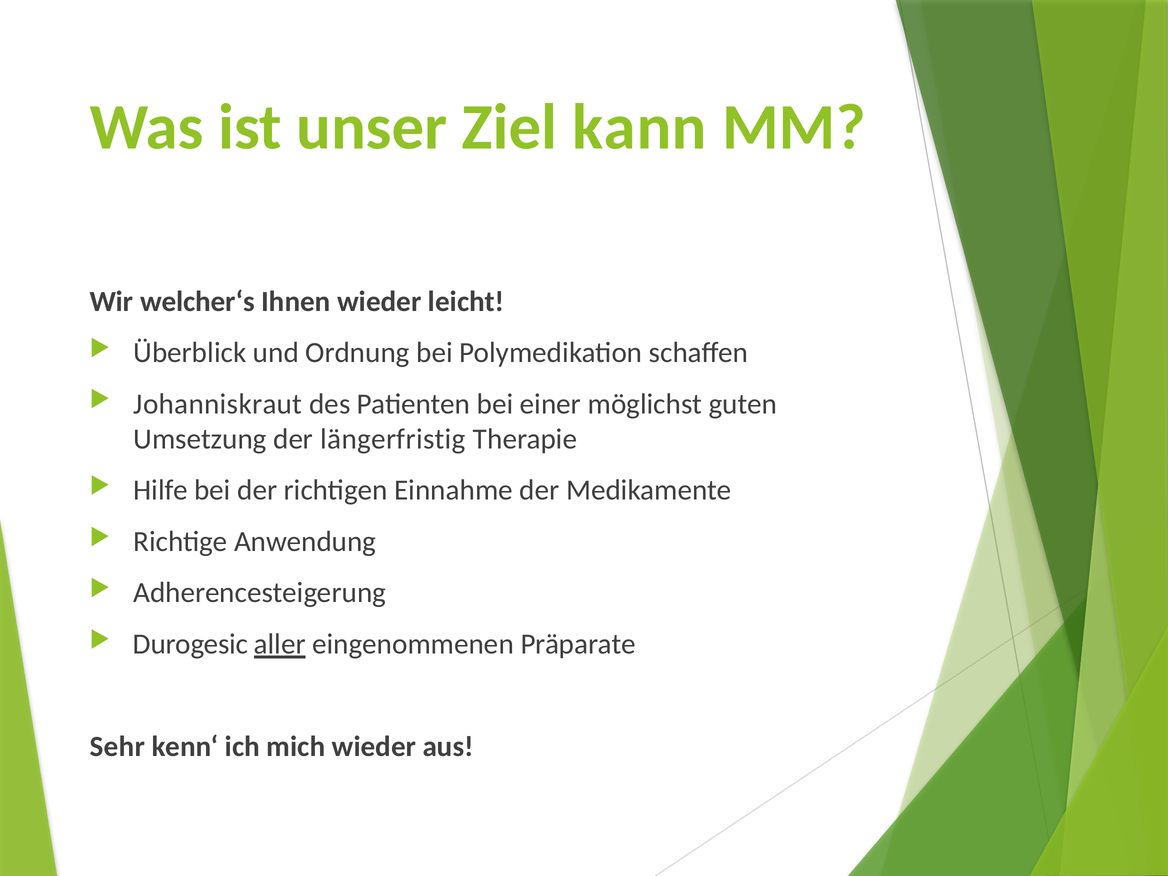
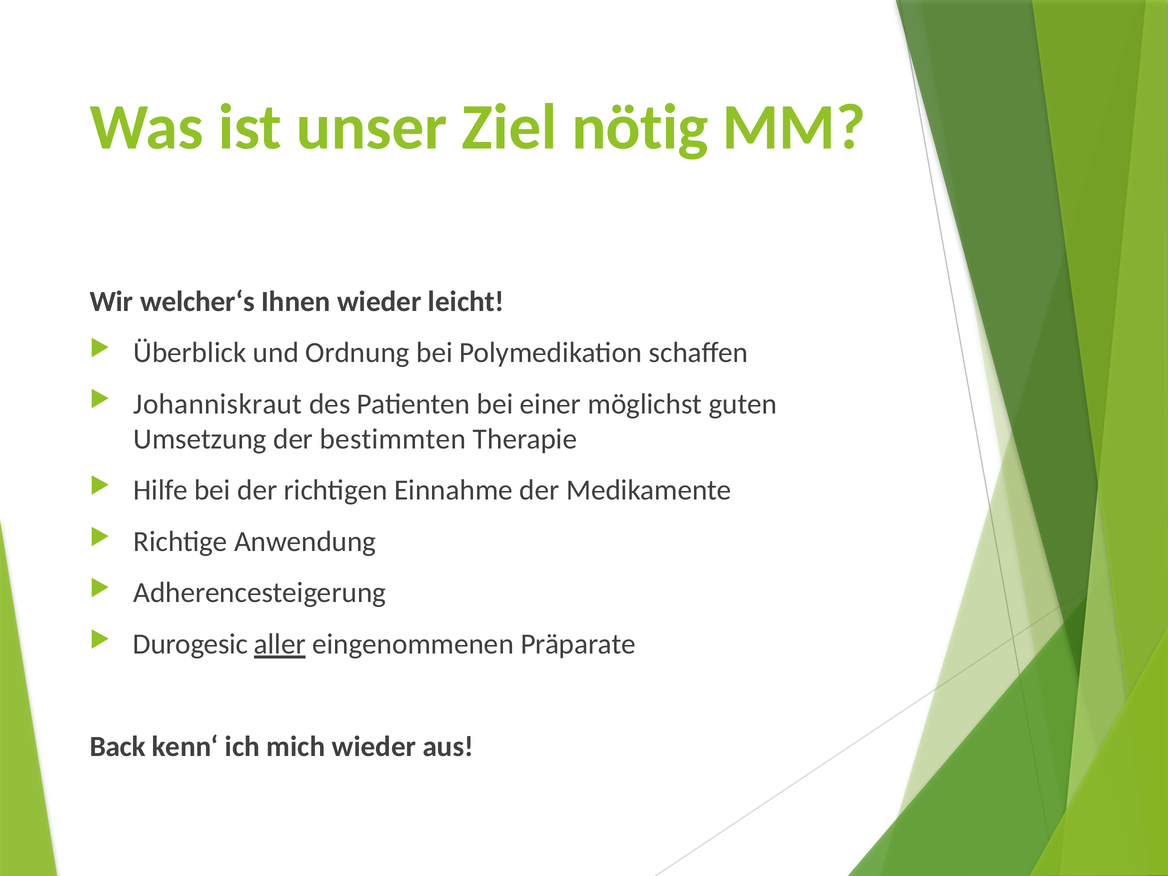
kann: kann -> nötig
längerfristig: längerfristig -> bestimmten
Sehr: Sehr -> Back
